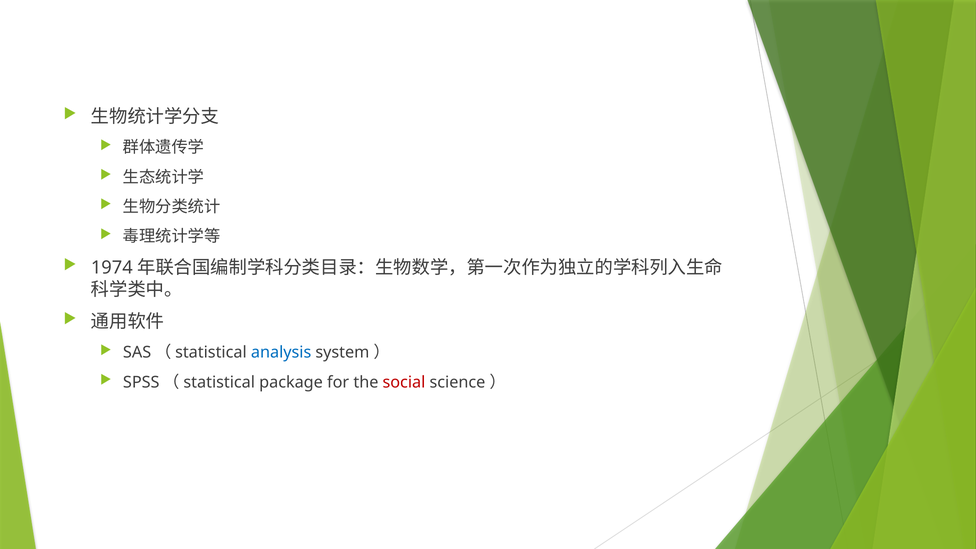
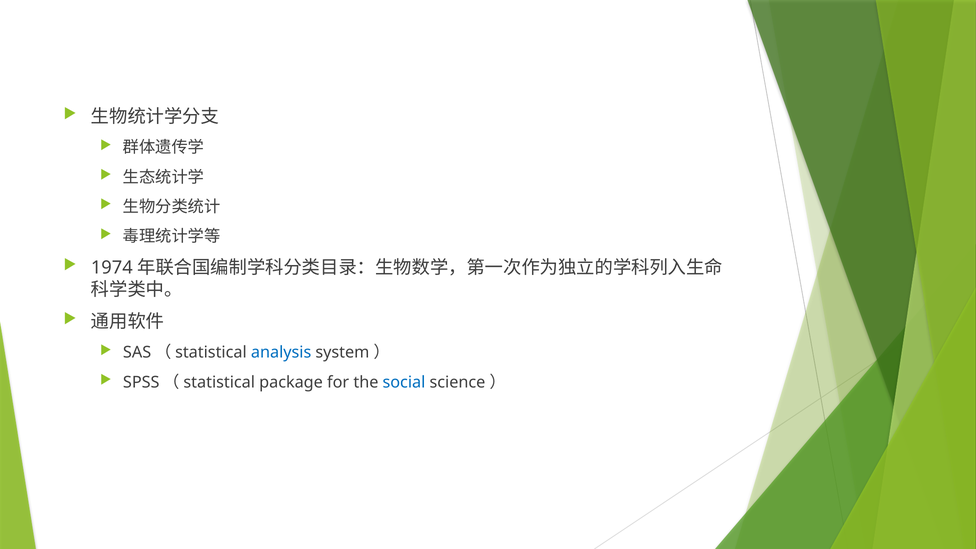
social colour: red -> blue
